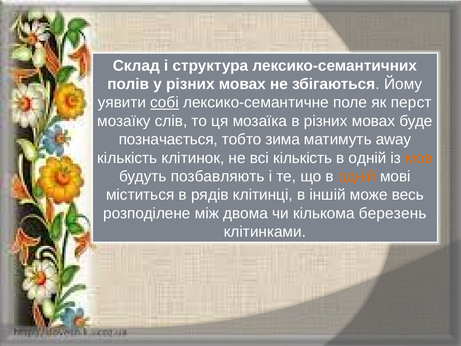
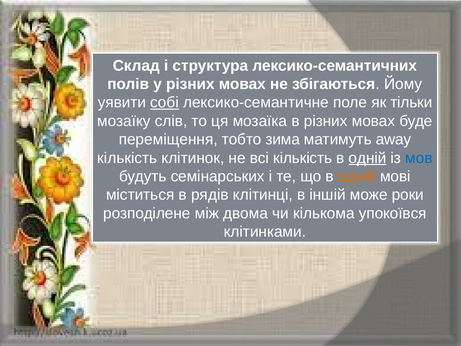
перст: перст -> тільки
позначається: позначається -> переміщення
одній at (367, 158) underline: none -> present
мов colour: orange -> blue
позбавляють: позбавляють -> семінарських
весь: весь -> роки
березень: березень -> упокоївся
